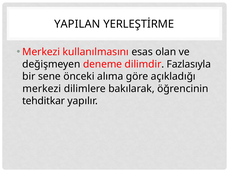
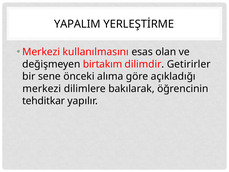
YAPILAN: YAPILAN -> YAPALIM
deneme: deneme -> birtakım
Fazlasıyla: Fazlasıyla -> Getirirler
